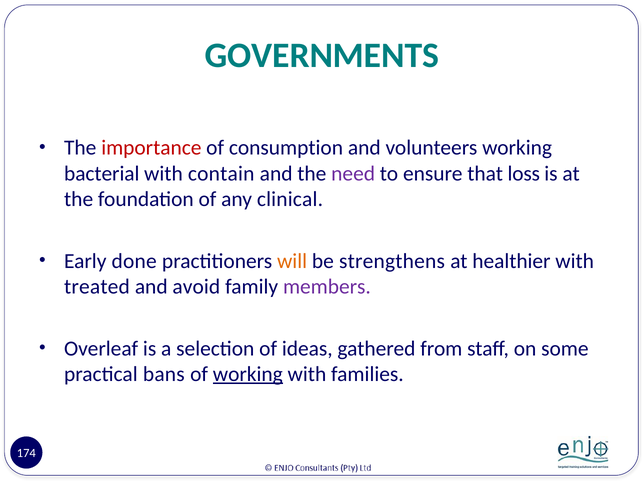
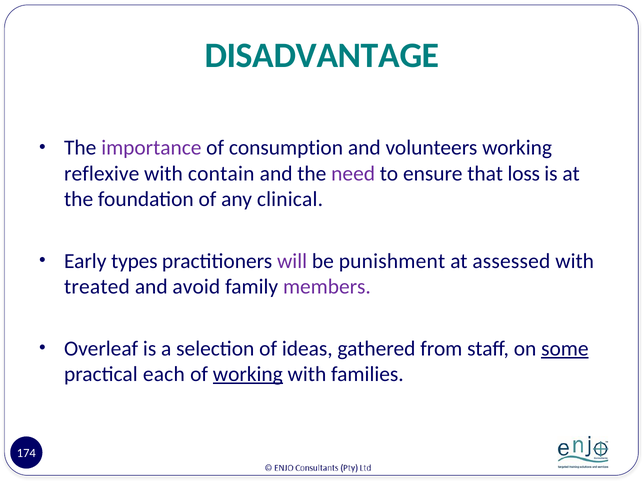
GOVERNMENTS: GOVERNMENTS -> DISADVANTAGE
importance colour: red -> purple
bacterial: bacterial -> reflexive
done: done -> types
will colour: orange -> purple
strengthens: strengthens -> punishment
healthier: healthier -> assessed
some underline: none -> present
bans: bans -> each
